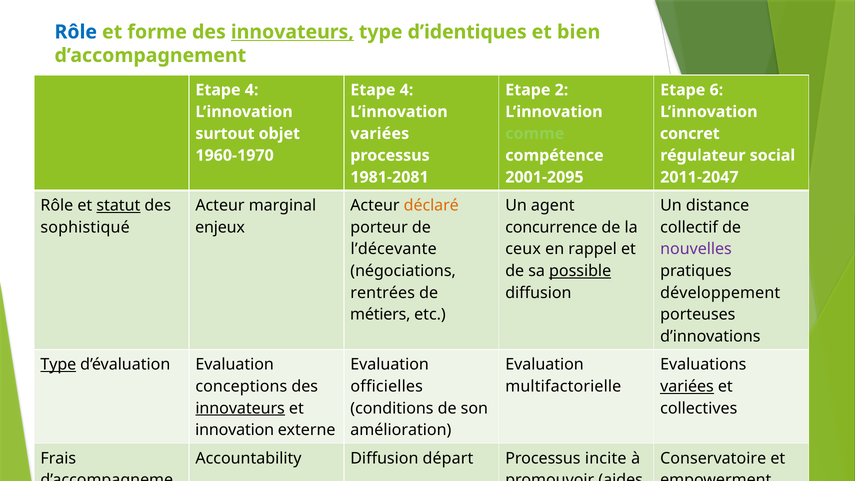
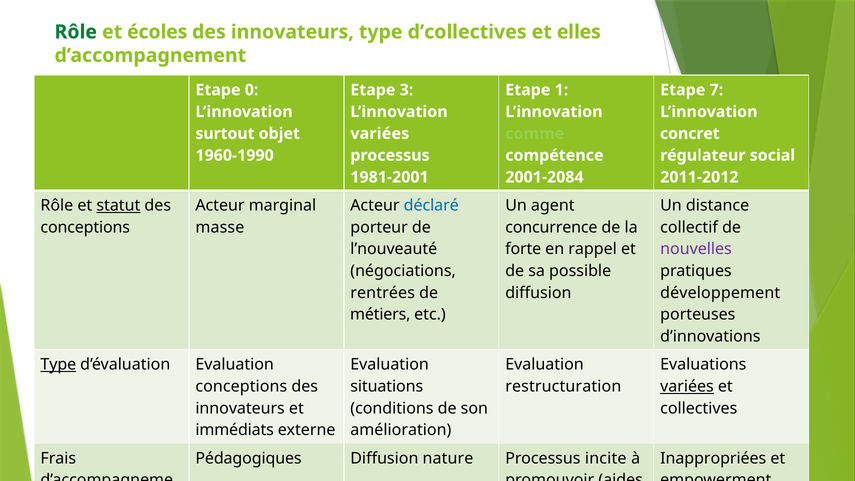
Rôle at (76, 32) colour: blue -> green
forme: forme -> écoles
innovateurs at (292, 32) underline: present -> none
d’identiques: d’identiques -> d’collectives
bien: bien -> elles
4 at (252, 90): 4 -> 0
4 at (407, 90): 4 -> 3
2: 2 -> 1
6: 6 -> 7
1960-1970: 1960-1970 -> 1960-1990
1981-2081: 1981-2081 -> 1981-2001
2001-2095: 2001-2095 -> 2001-2084
2011-2047: 2011-2047 -> 2011-2012
déclaré colour: orange -> blue
sophistiqué at (85, 227): sophistiqué -> conceptions
enjeux: enjeux -> masse
l’décevante: l’décevante -> l’nouveauté
ceux: ceux -> forte
possible underline: present -> none
officielles: officielles -> situations
multifactorielle: multifactorielle -> restructuration
innovateurs at (240, 408) underline: present -> none
innovation: innovation -> immédiats
Accountability: Accountability -> Pédagogiques
départ: départ -> nature
Conservatoire: Conservatoire -> Inappropriées
